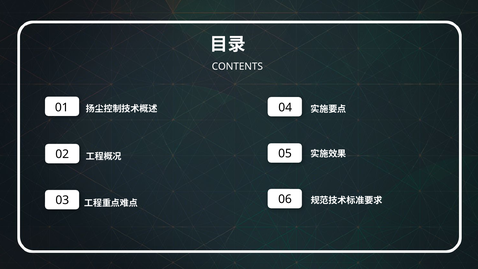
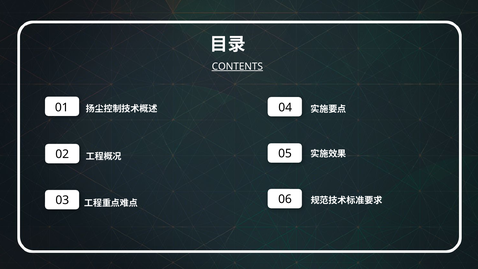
CONTENTS underline: none -> present
